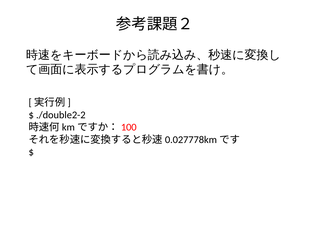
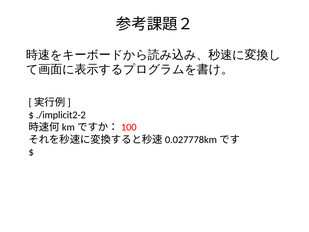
./double2-2: ./double2-2 -> ./implicit2-2
